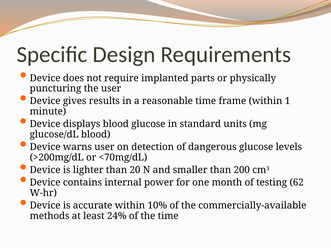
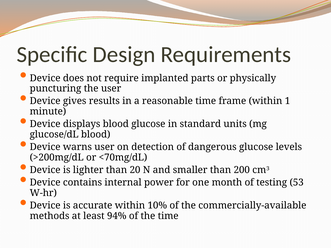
62: 62 -> 53
24%: 24% -> 94%
